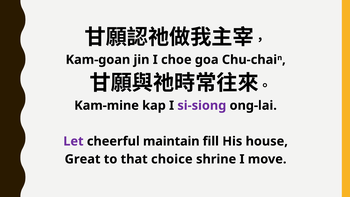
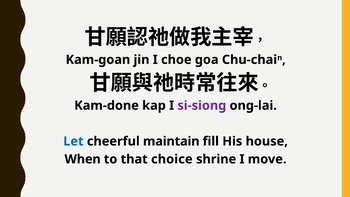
Kam-mine: Kam-mine -> Kam-done
Let colour: purple -> blue
Great: Great -> When
